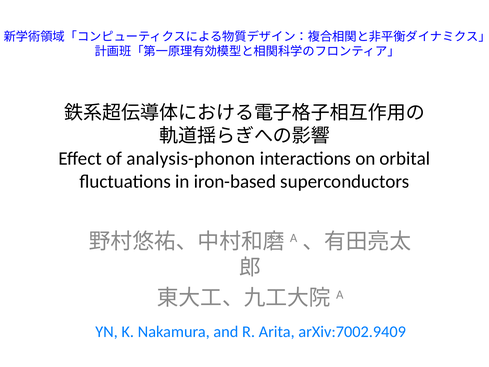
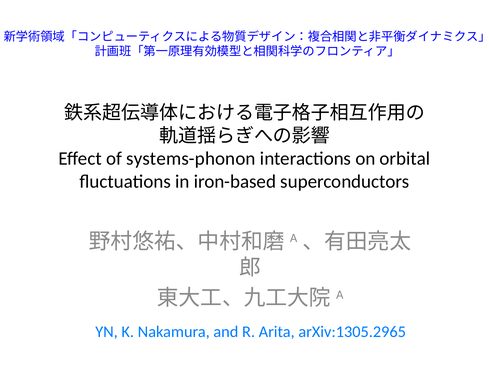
analysis-phonon: analysis-phonon -> systems-phonon
arXiv:7002.9409: arXiv:7002.9409 -> arXiv:1305.2965
